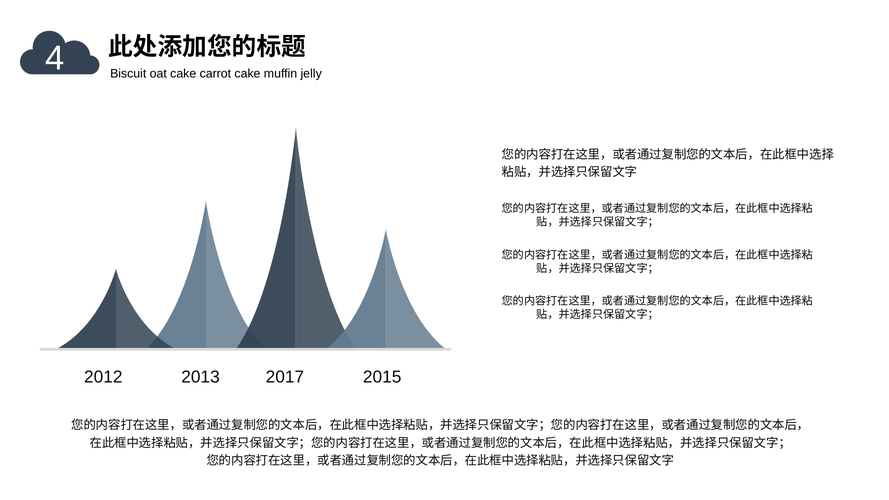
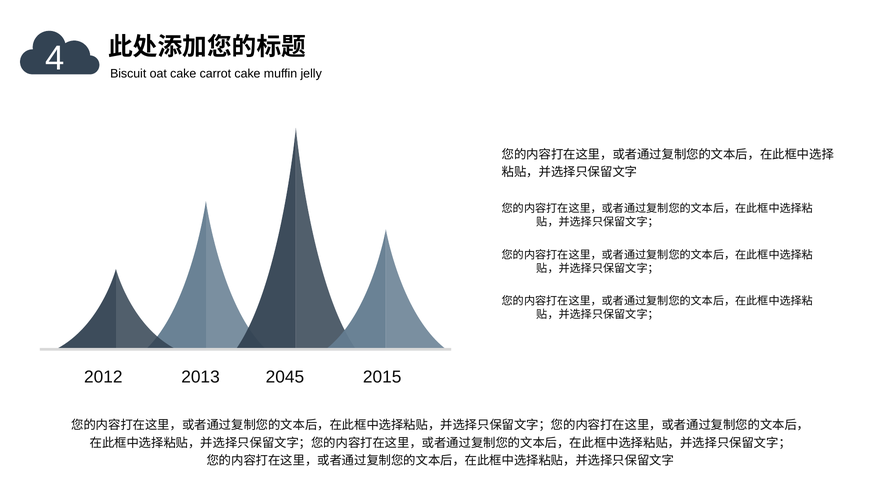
2017: 2017 -> 2045
